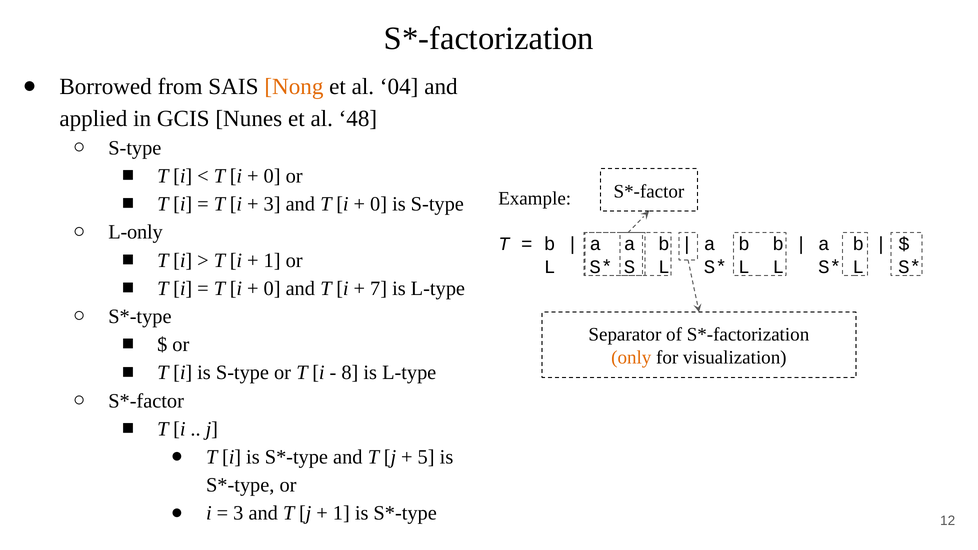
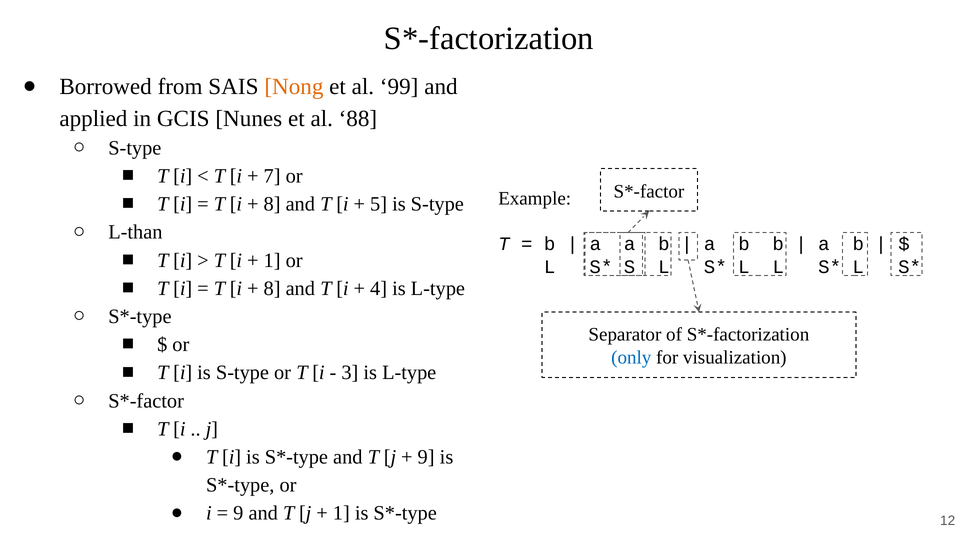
04: 04 -> 99
48: 48 -> 88
0 at (272, 176): 0 -> 7
3 at (272, 204): 3 -> 8
0 at (379, 204): 0 -> 5
L-only: L-only -> L-than
0 at (272, 289): 0 -> 8
7: 7 -> 4
only colour: orange -> blue
8: 8 -> 3
5 at (426, 457): 5 -> 9
3 at (238, 513): 3 -> 9
